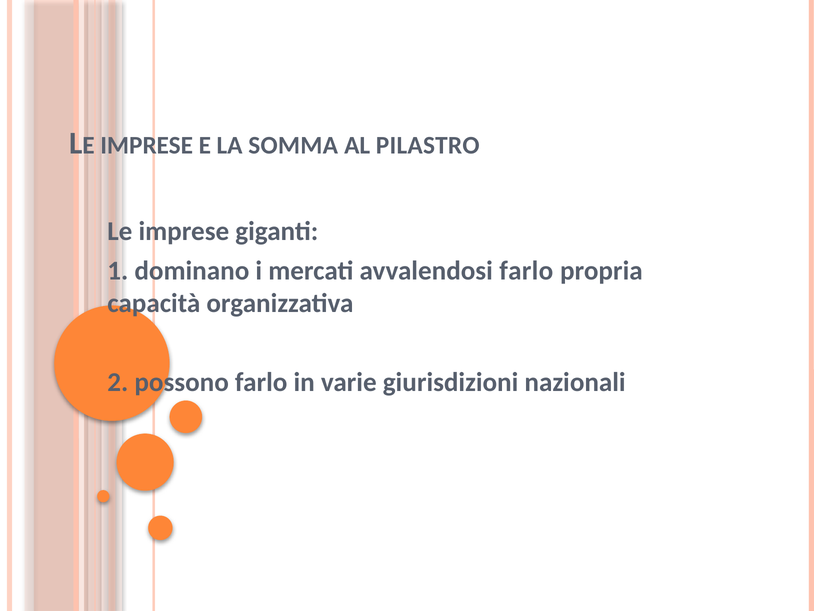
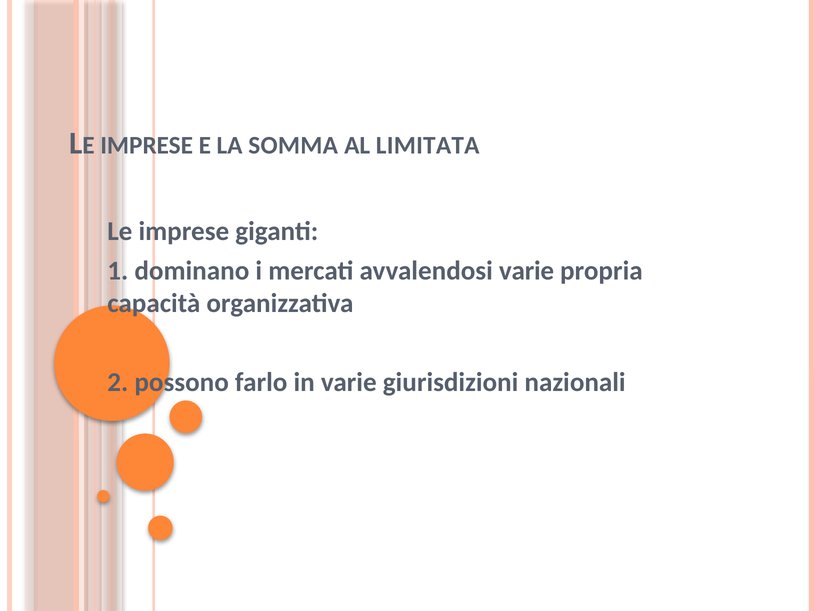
PILASTRO: PILASTRO -> LIMITATA
avvalendosi farlo: farlo -> varie
